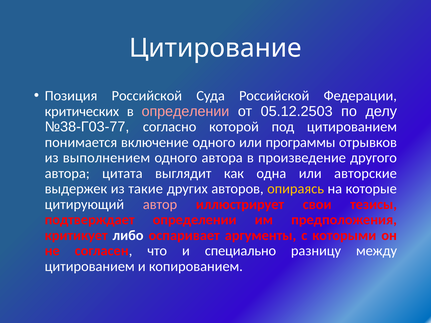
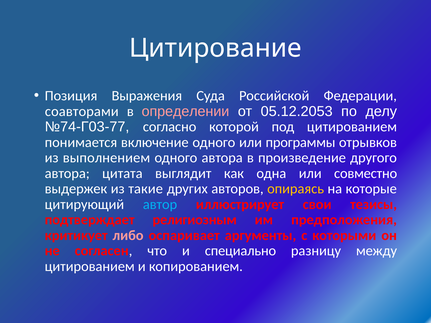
Позиция Российской: Российской -> Выражения
критических: критических -> соавторами
05.12.2503: 05.12.2503 -> 05.12.2053
№38-Г03-77: №38-Г03-77 -> №74-Г03-77
авторские: авторские -> совместно
автор colour: pink -> light blue
подтверждает определении: определении -> религиозным
либо colour: white -> pink
